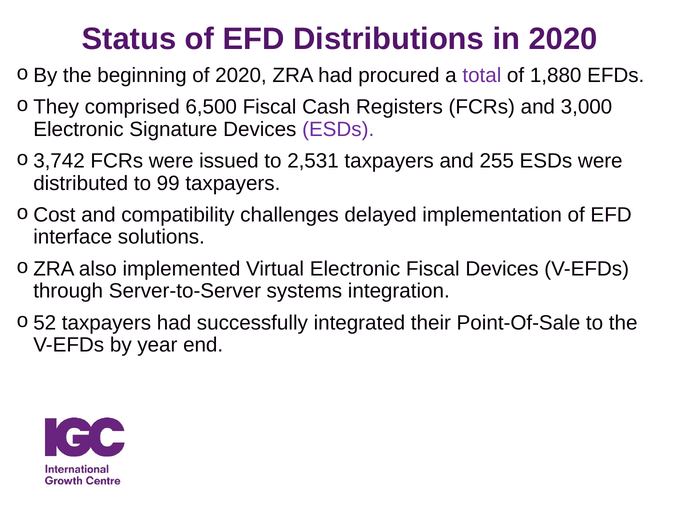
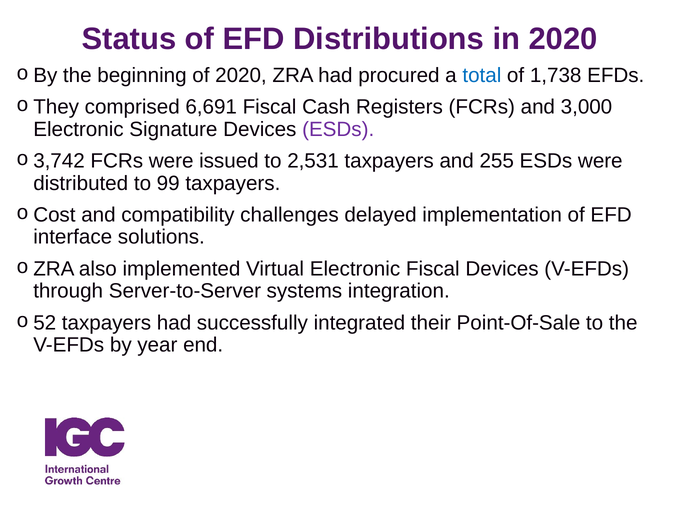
total colour: purple -> blue
1,880: 1,880 -> 1,738
6,500: 6,500 -> 6,691
